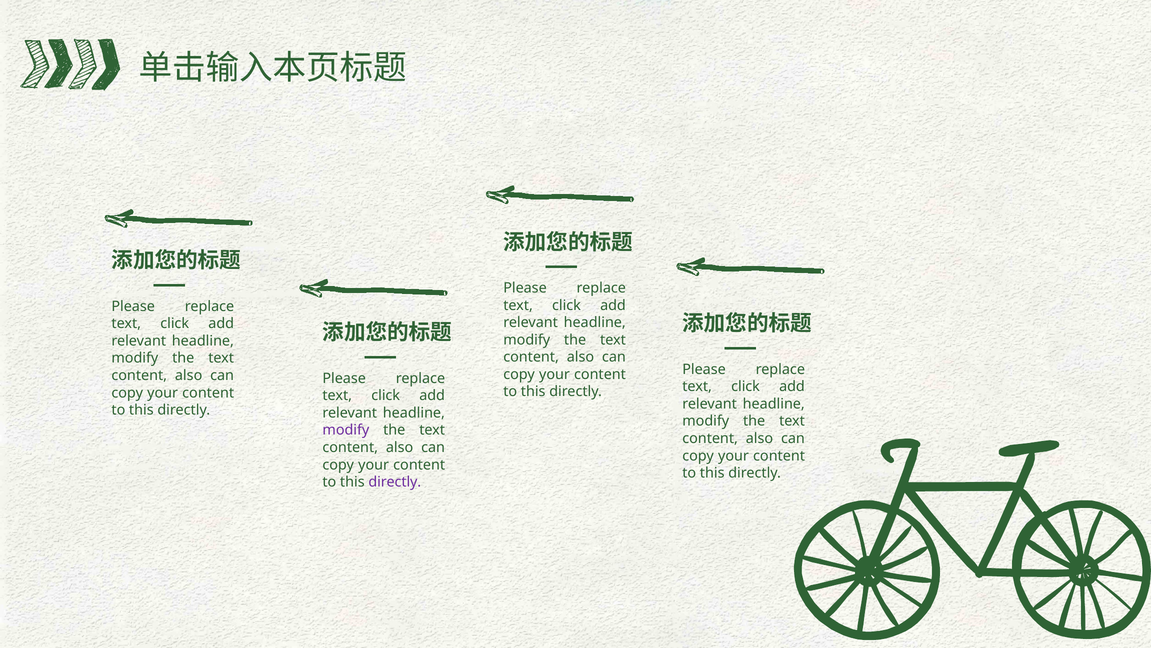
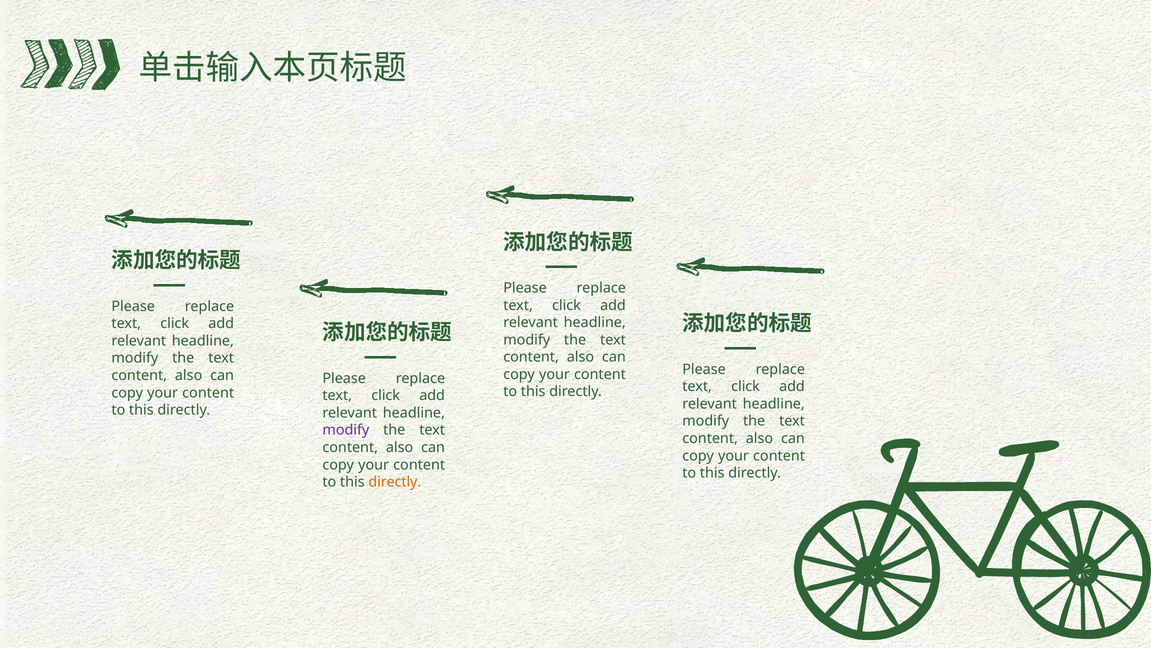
directly at (395, 482) colour: purple -> orange
